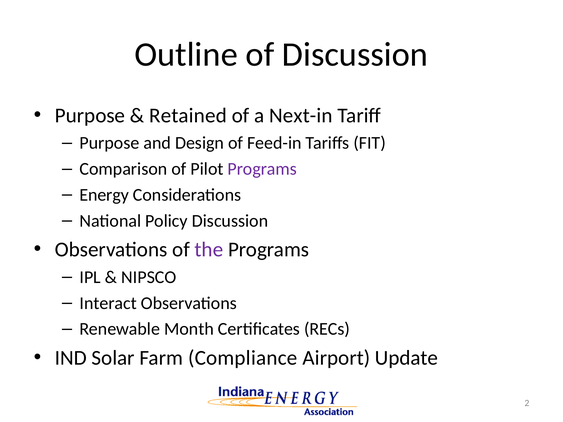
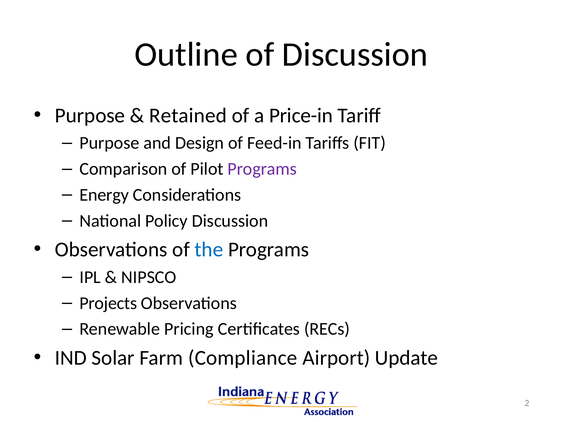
Next-in: Next-in -> Price-in
the colour: purple -> blue
Interact: Interact -> Projects
Month: Month -> Pricing
